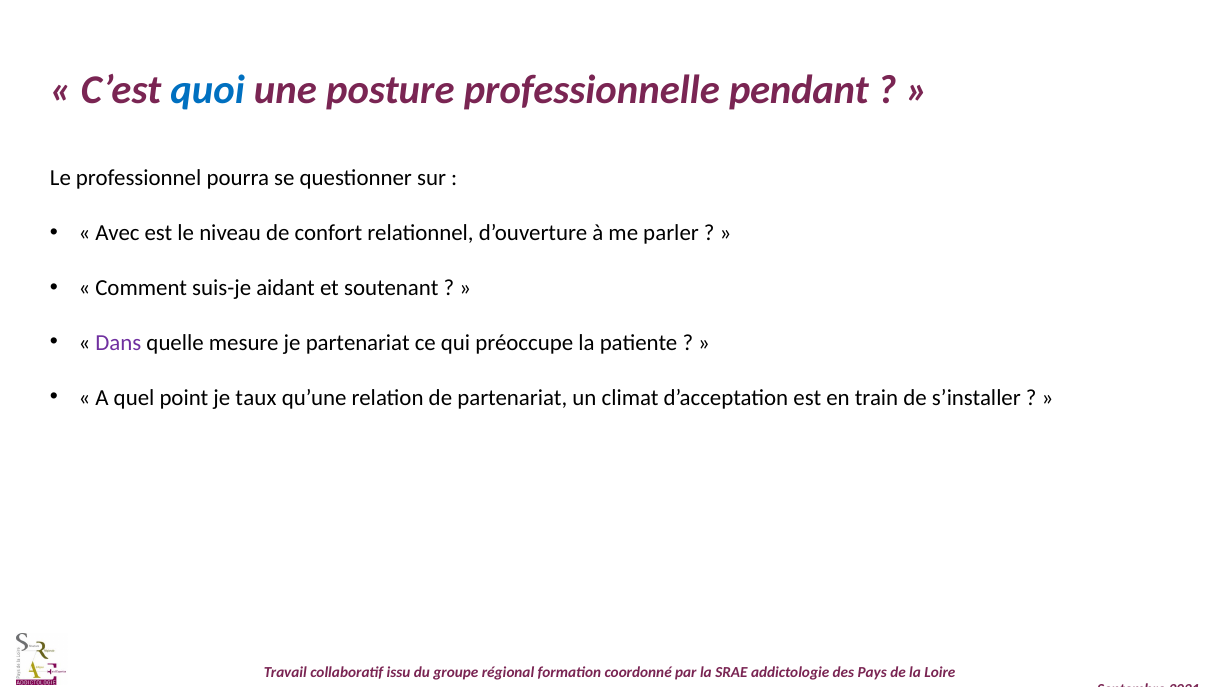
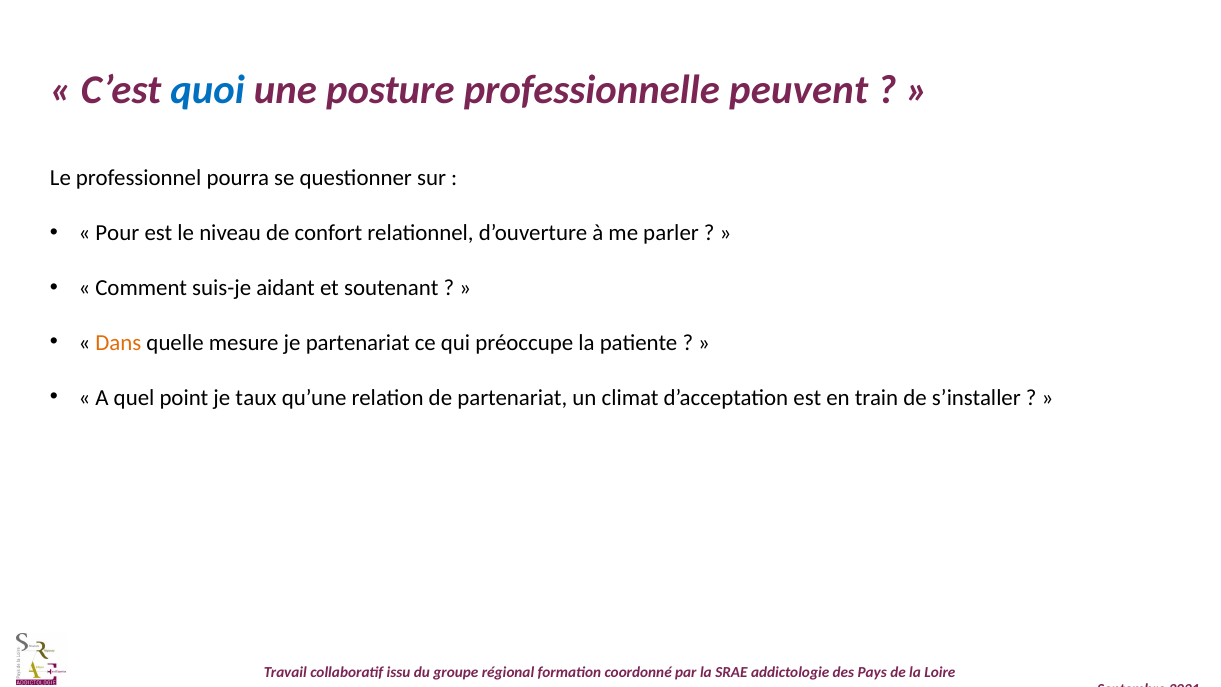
pendant: pendant -> peuvent
Avec: Avec -> Pour
Dans colour: purple -> orange
